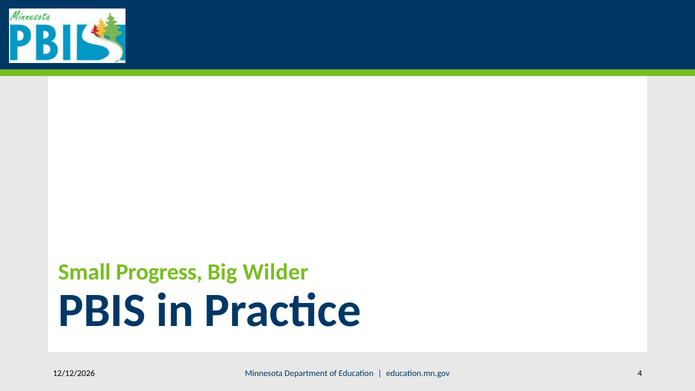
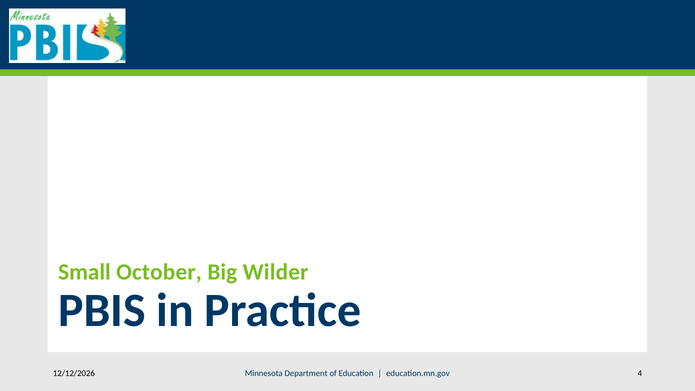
Progress: Progress -> October
